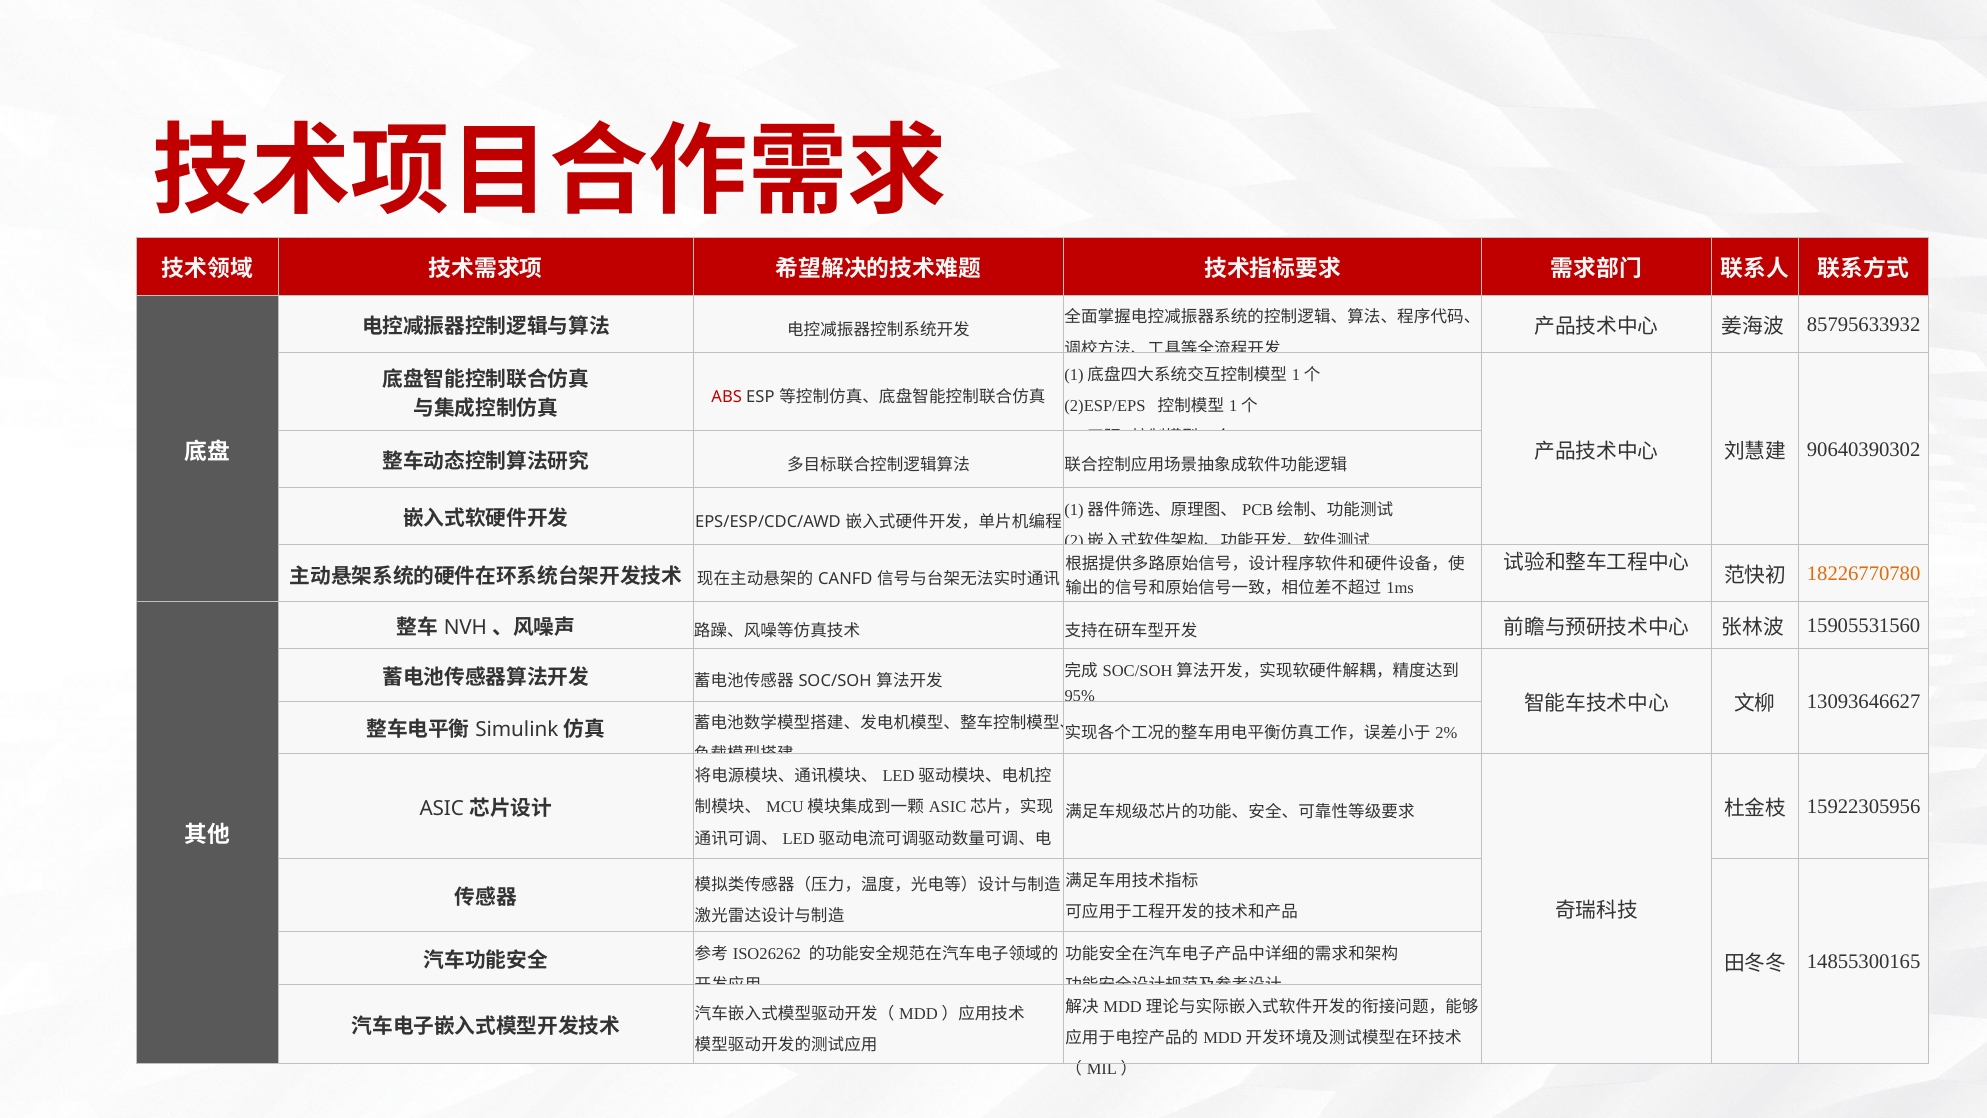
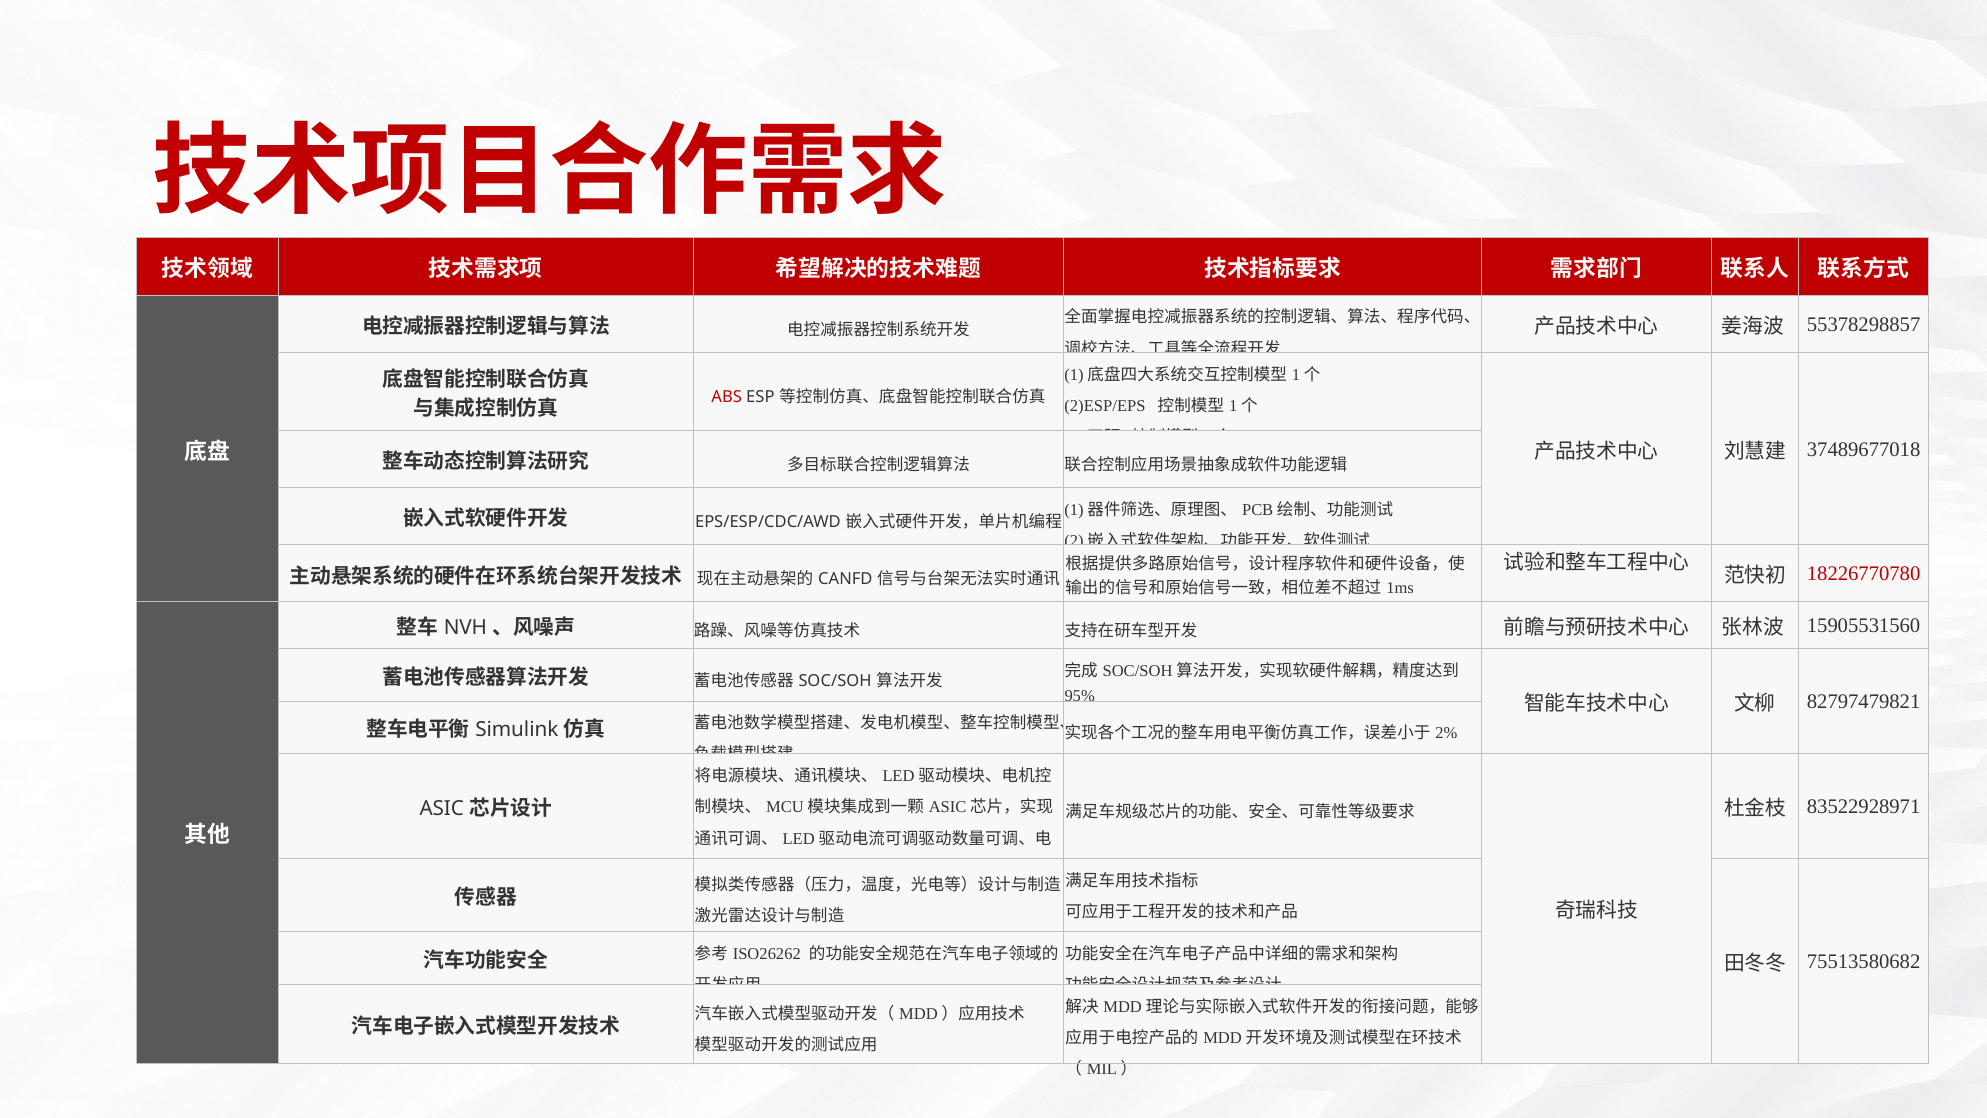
85795633932: 85795633932 -> 55378298857
90640390302: 90640390302 -> 37489677018
18226770780 colour: orange -> red
13093646627: 13093646627 -> 82797479821
15922305956: 15922305956 -> 83522928971
14855300165: 14855300165 -> 75513580682
